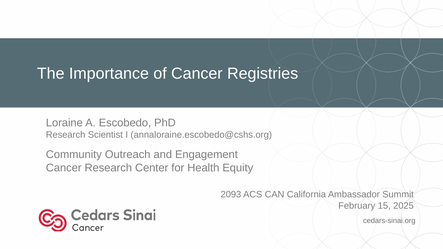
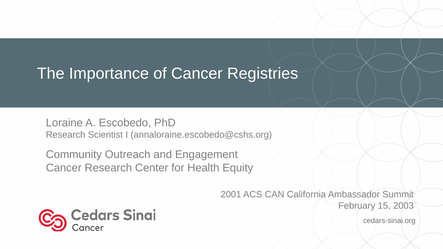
2093: 2093 -> 2001
2025: 2025 -> 2003
